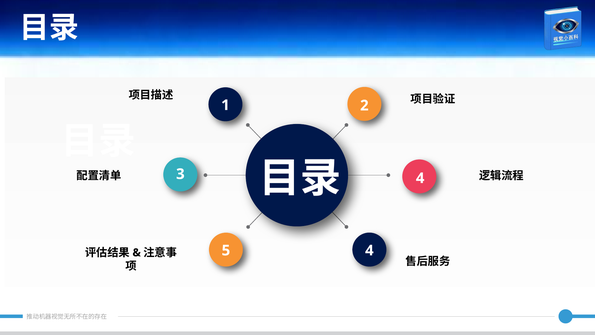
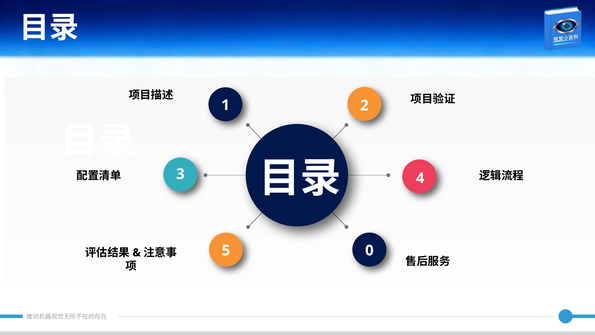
5 4: 4 -> 0
